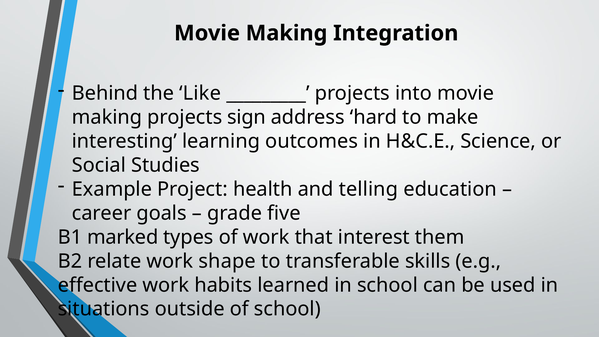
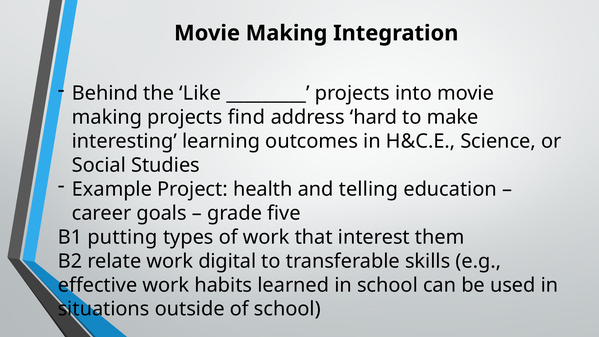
sign: sign -> find
marked: marked -> putting
shape: shape -> digital
